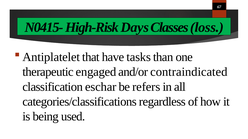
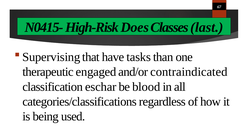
Days: Days -> Does
loss: loss -> last
Antiplatelet: Antiplatelet -> Supervising
refers: refers -> blood
